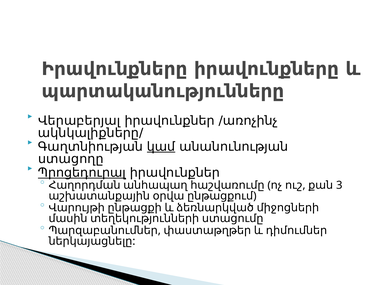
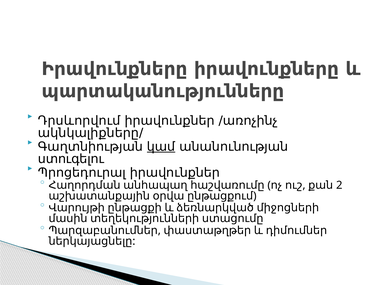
Վերաբերյալ: Վերաբերյալ -> Դրսևորվում
ստացողը: ստացողը -> ստուգելու
Պրոցեդուրալ underline: present -> none
3: 3 -> 2
